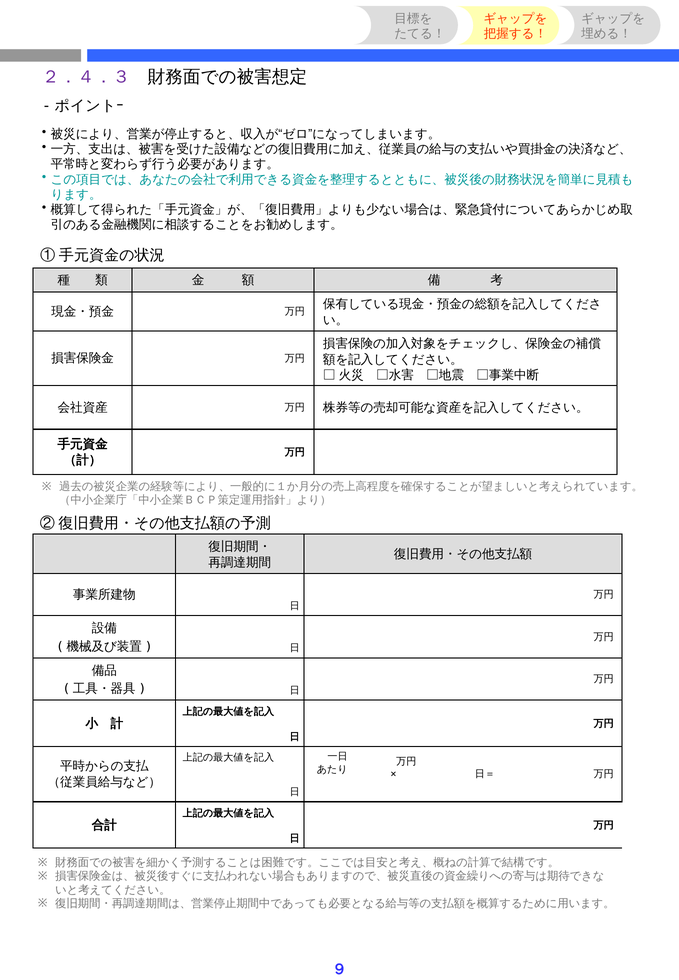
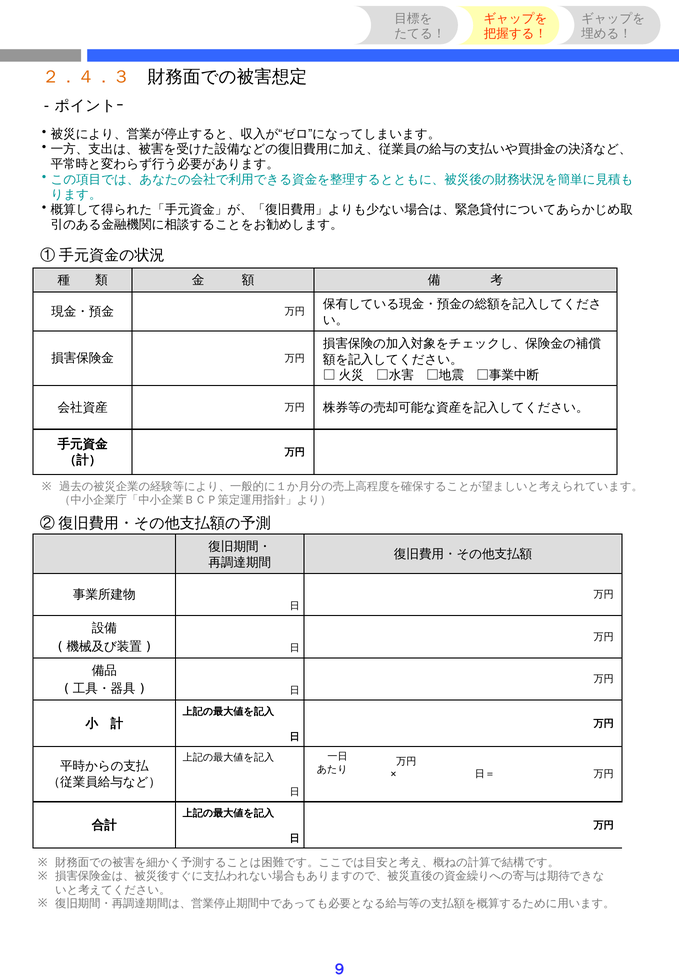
２．４．３ colour: purple -> orange
